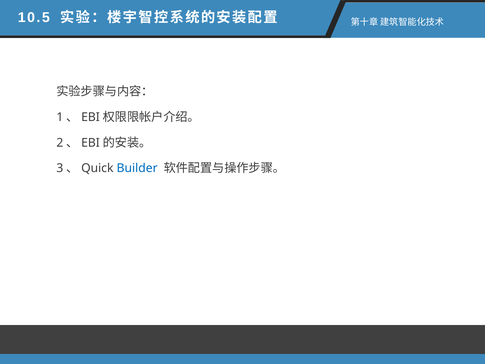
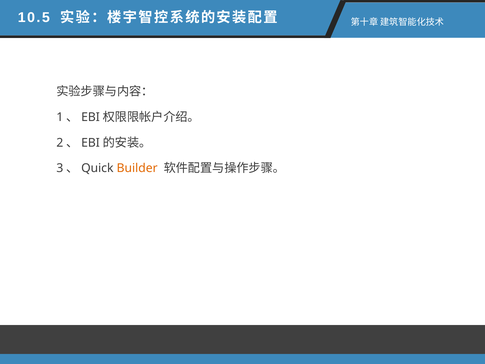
Builder colour: blue -> orange
